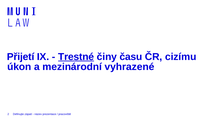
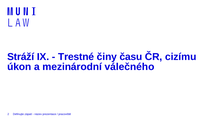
Přijetí: Přijetí -> Stráží
Trestné underline: present -> none
vyhrazené: vyhrazené -> válečného
